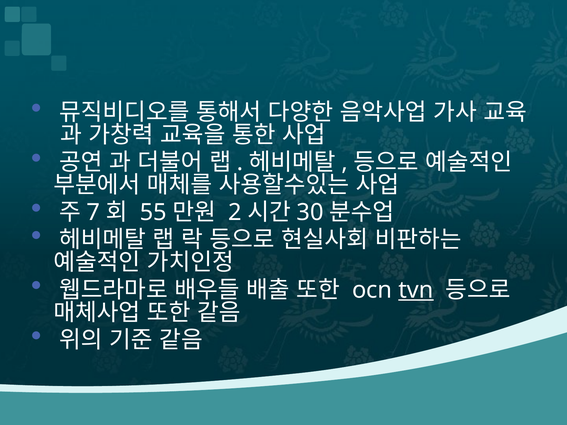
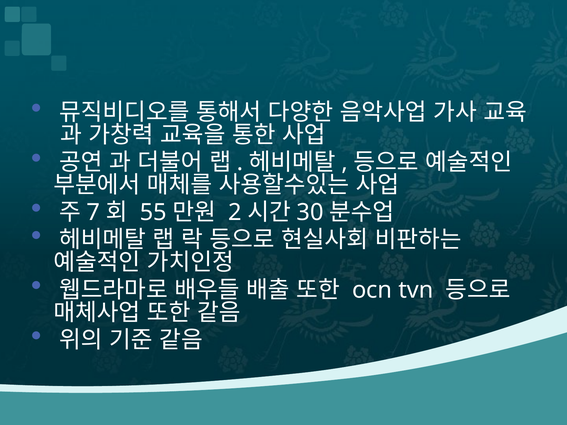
tvn underline: present -> none
